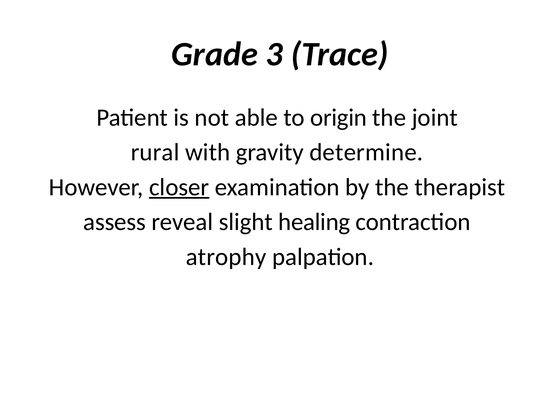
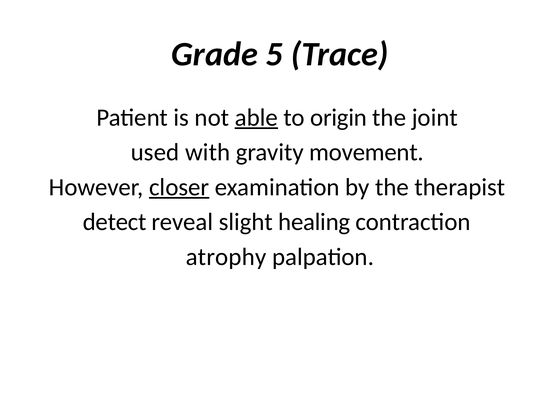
3: 3 -> 5
able underline: none -> present
rural: rural -> used
determine: determine -> movement
assess: assess -> detect
